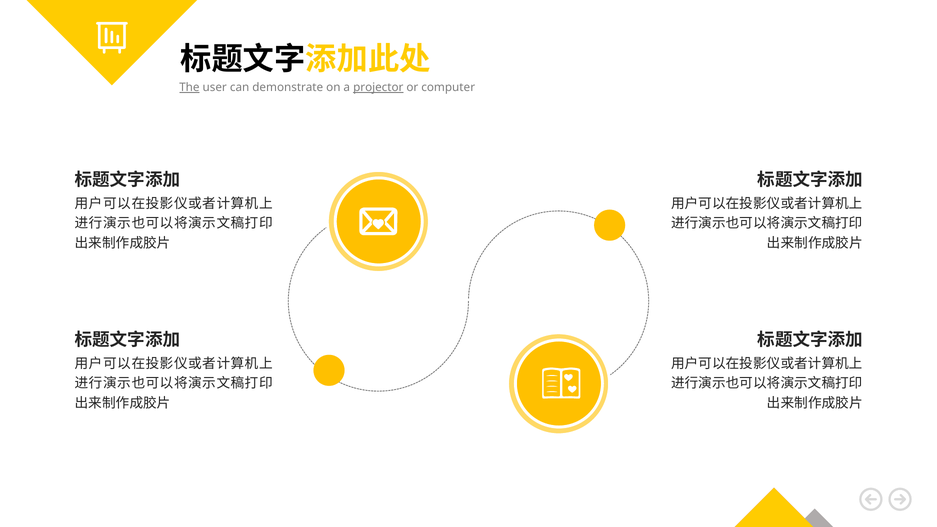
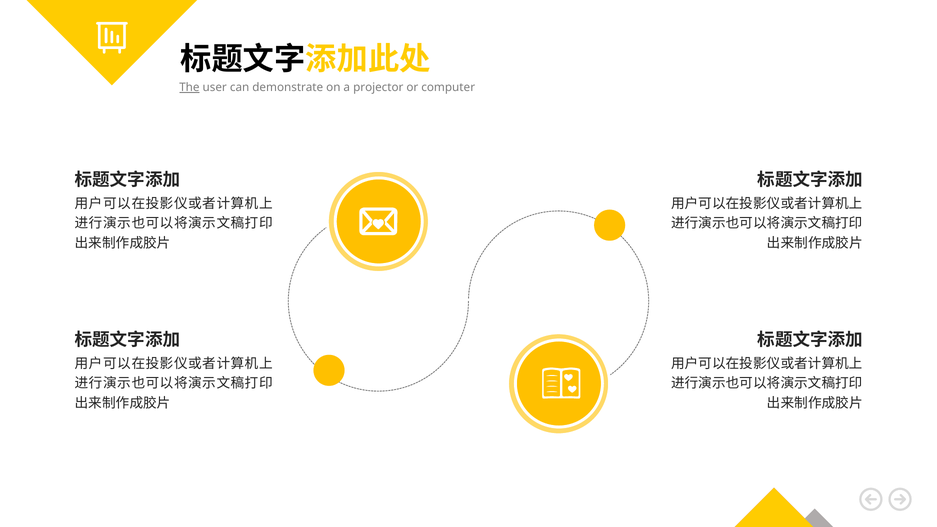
projector underline: present -> none
